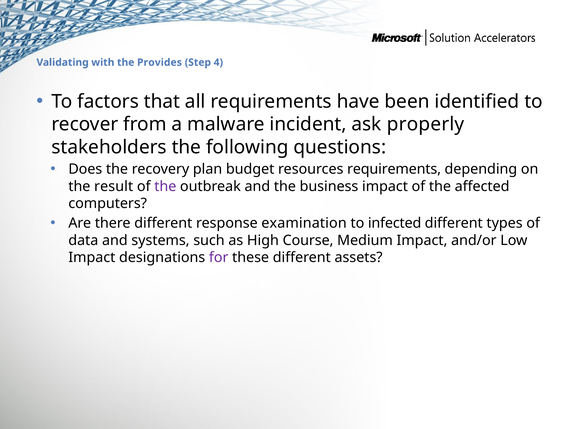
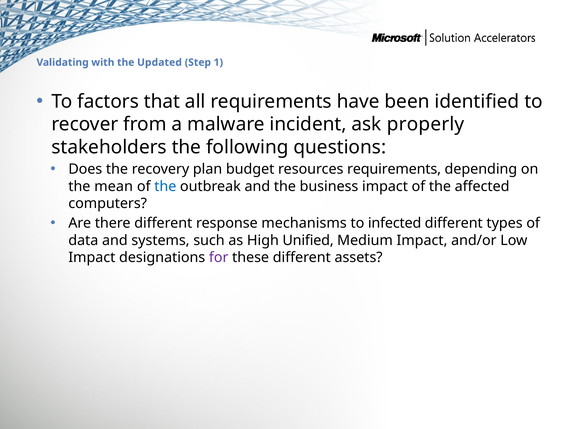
Provides: Provides -> Updated
4: 4 -> 1
result: result -> mean
the at (165, 186) colour: purple -> blue
examination: examination -> mechanisms
Course: Course -> Unified
